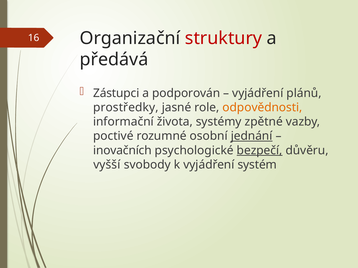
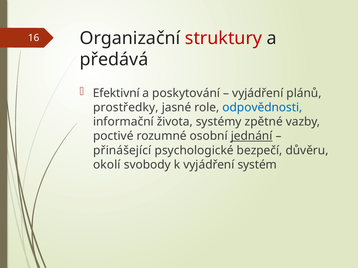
Zástupci: Zástupci -> Efektivní
podporován: podporován -> poskytování
odpovědnosti colour: orange -> blue
inovačních: inovačních -> přinášející
bezpečí underline: present -> none
vyšší: vyšší -> okolí
